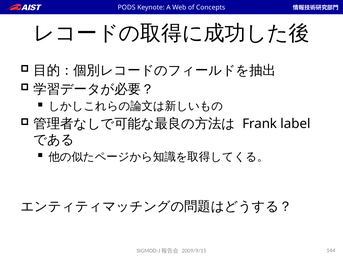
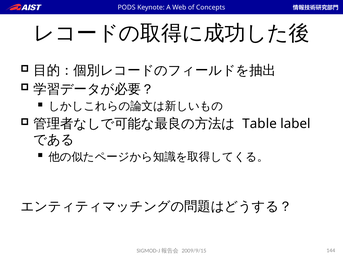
Frank: Frank -> Table
